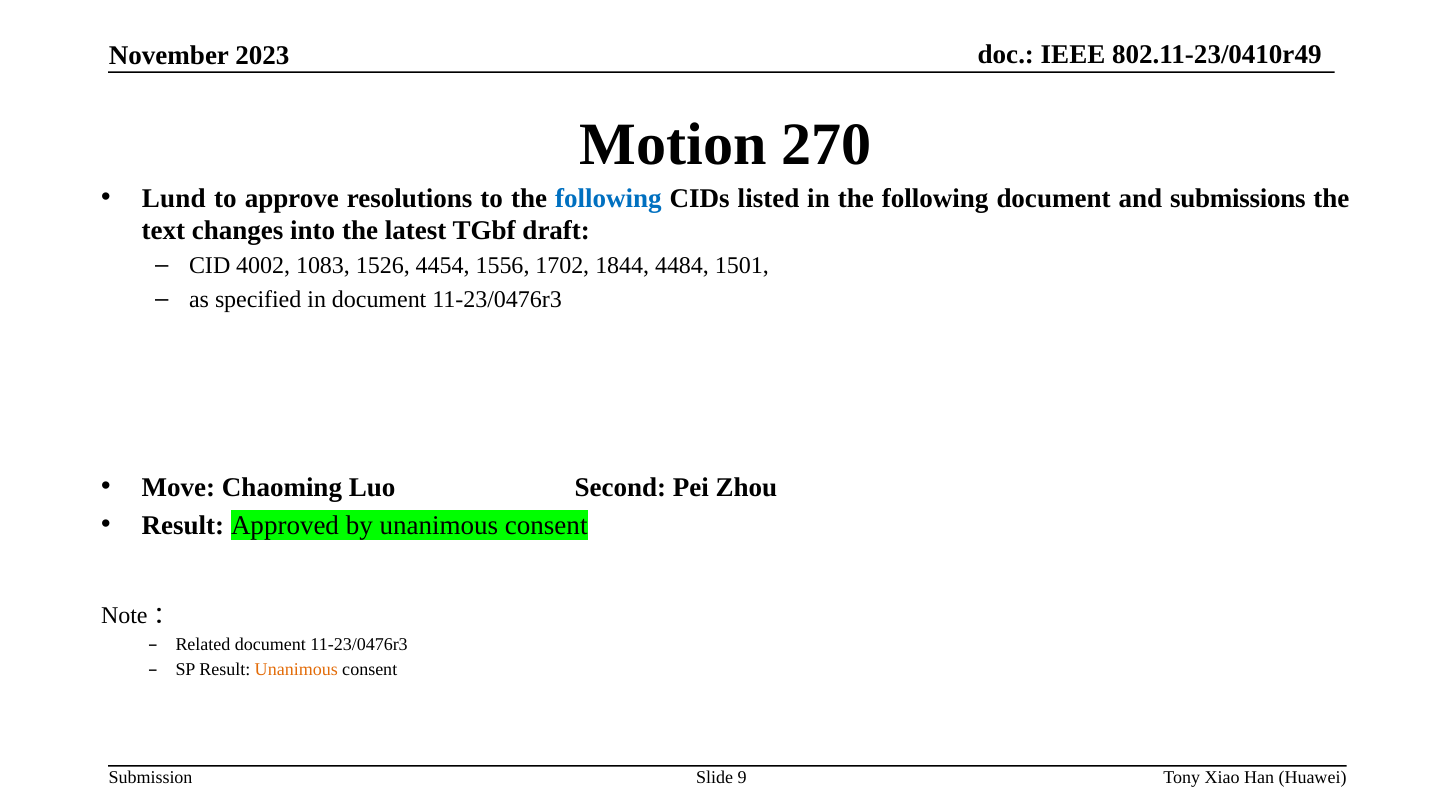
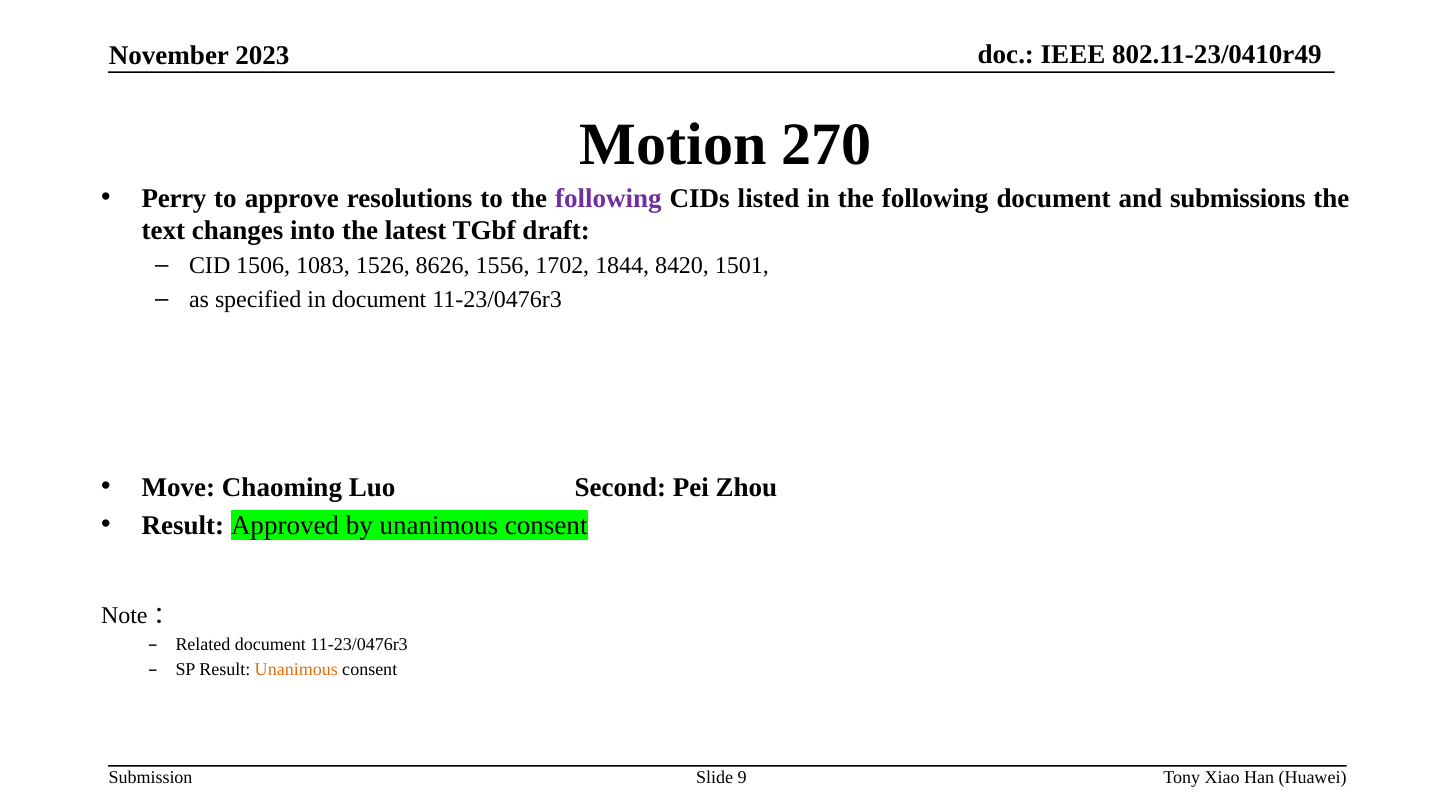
Lund: Lund -> Perry
following at (608, 199) colour: blue -> purple
4002: 4002 -> 1506
4454: 4454 -> 8626
4484: 4484 -> 8420
